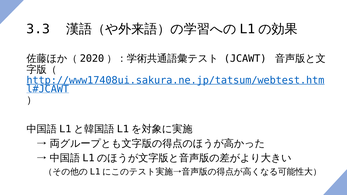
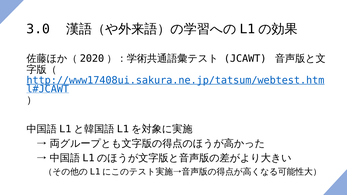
3.3: 3.3 -> 3.0
